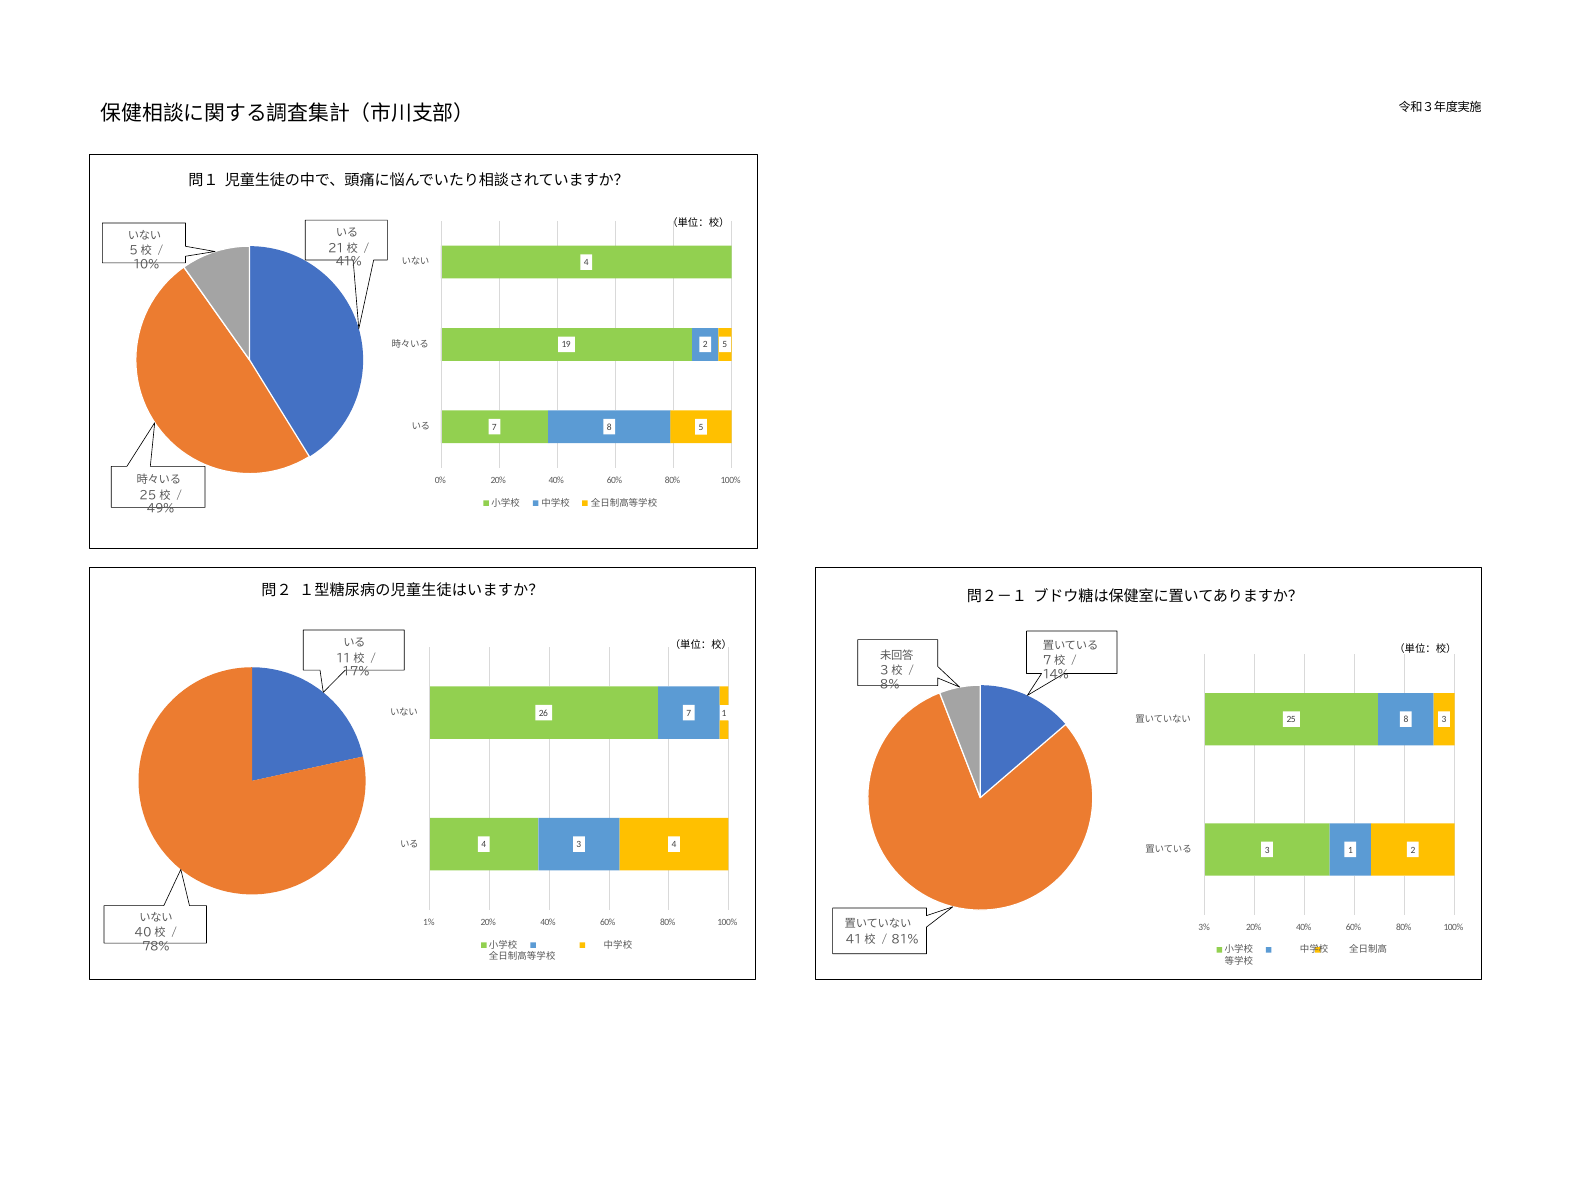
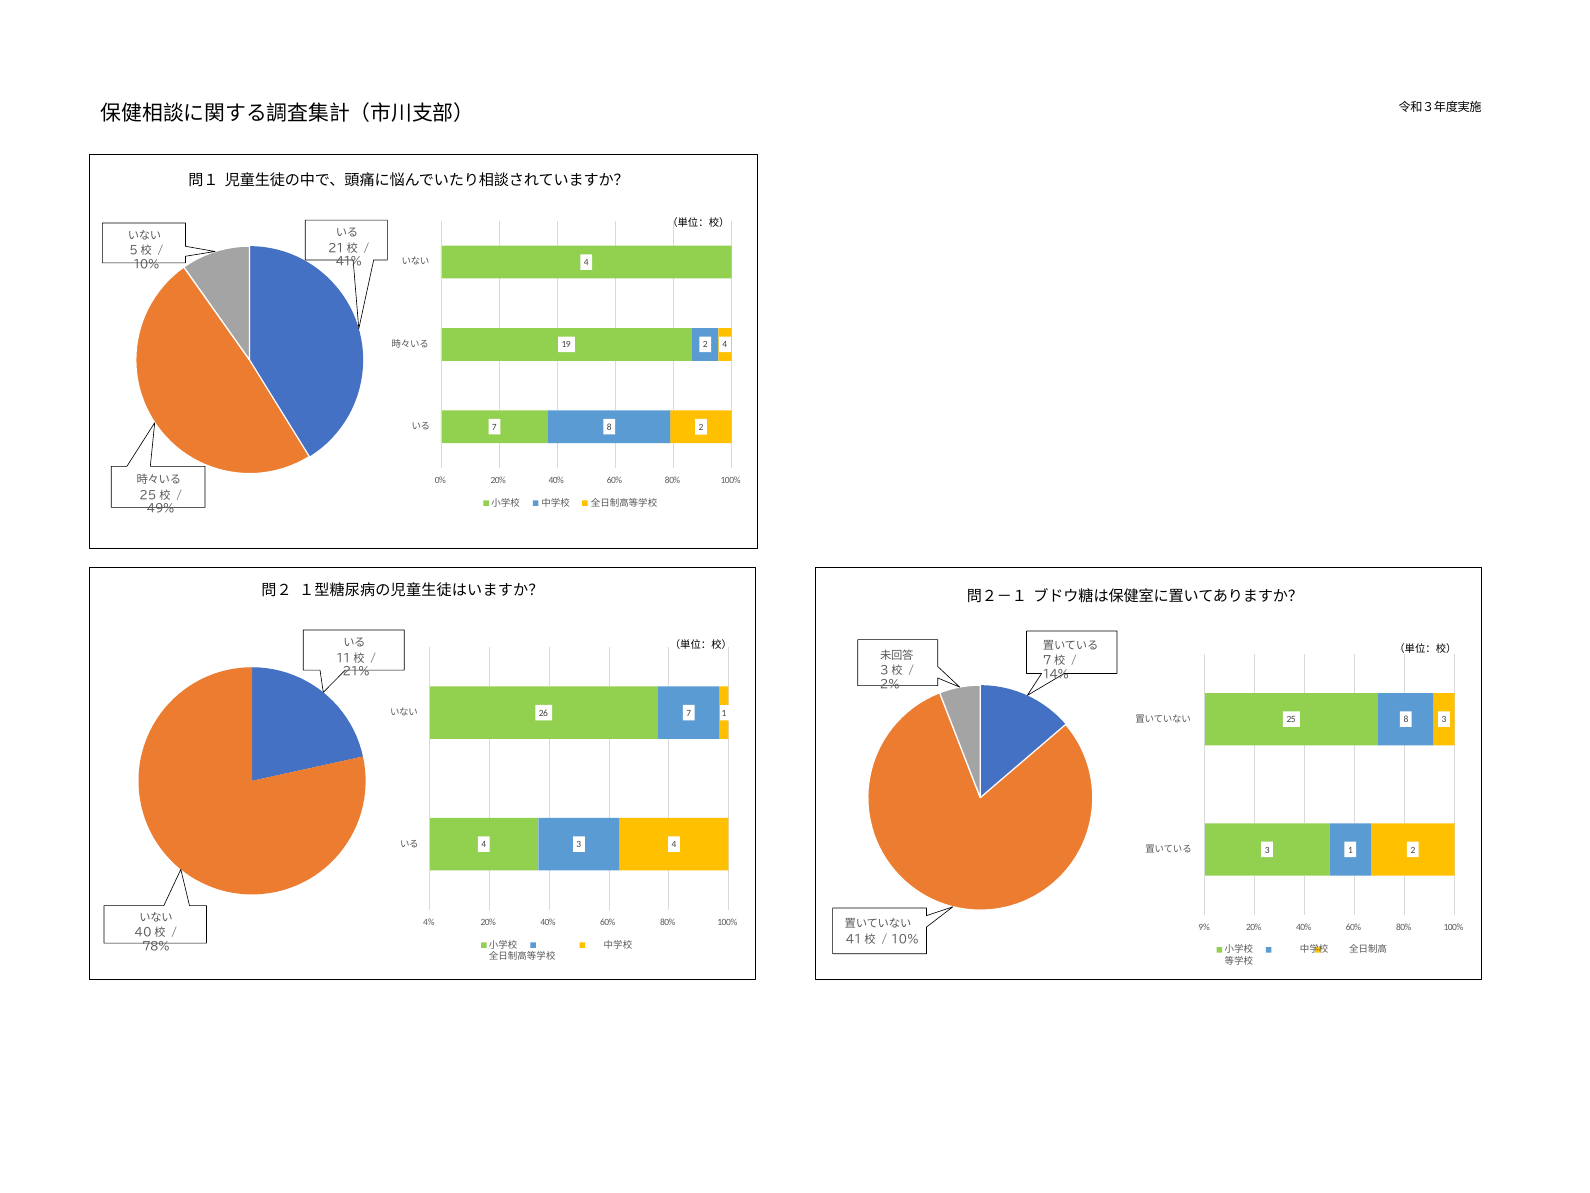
2 5: 5 -> 4
5 at (701, 427): 5 -> 2
17%: 17% -> 21%
8%: 8% -> 2%
1%: 1% -> 4%
3%: 3% -> 9%
81% at (905, 939): 81% -> 10%
